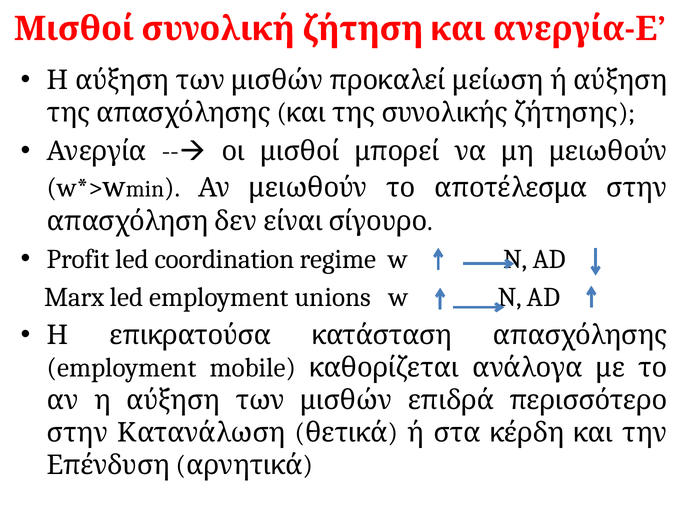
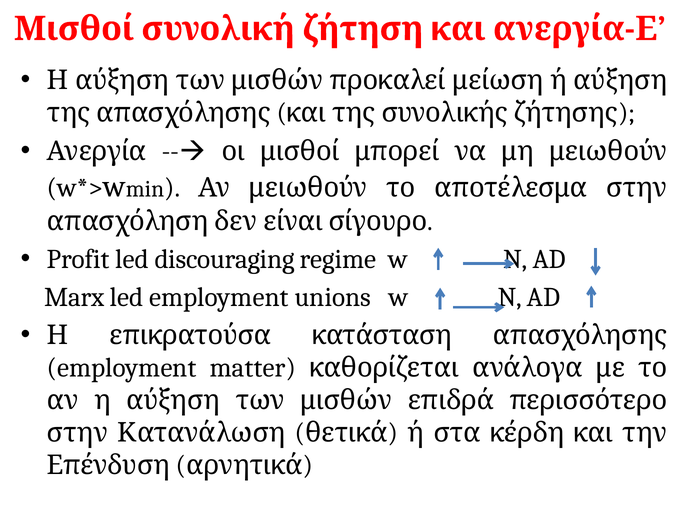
coordination: coordination -> discouraging
mobile: mobile -> matter
